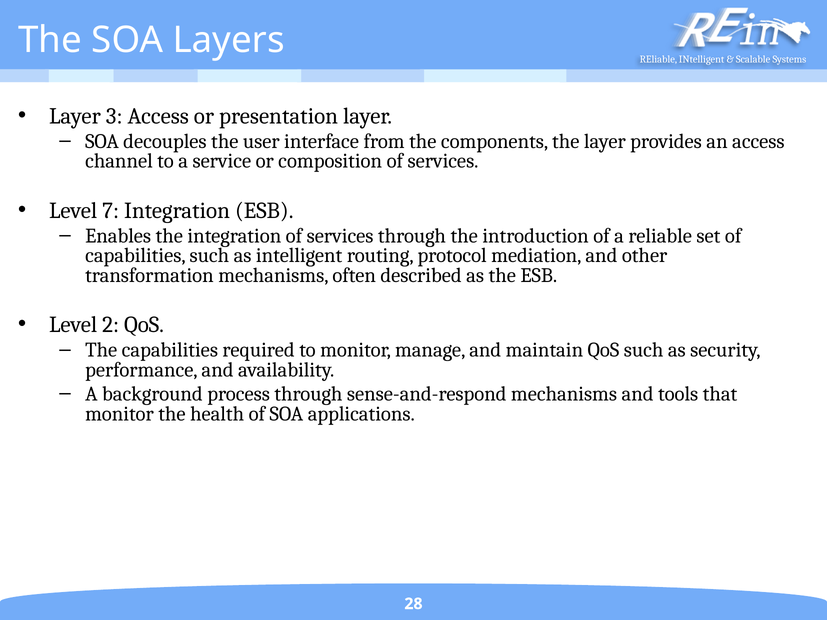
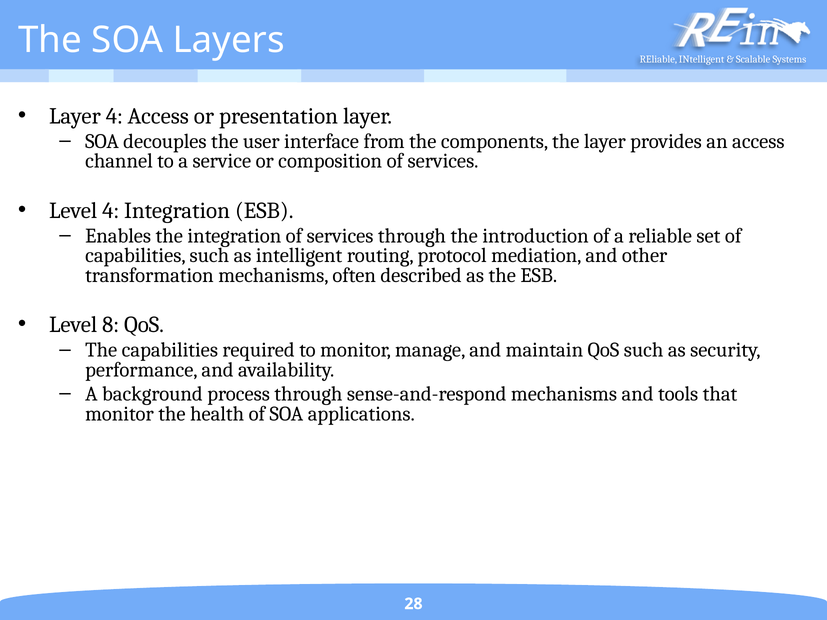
Layer 3: 3 -> 4
Level 7: 7 -> 4
2: 2 -> 8
